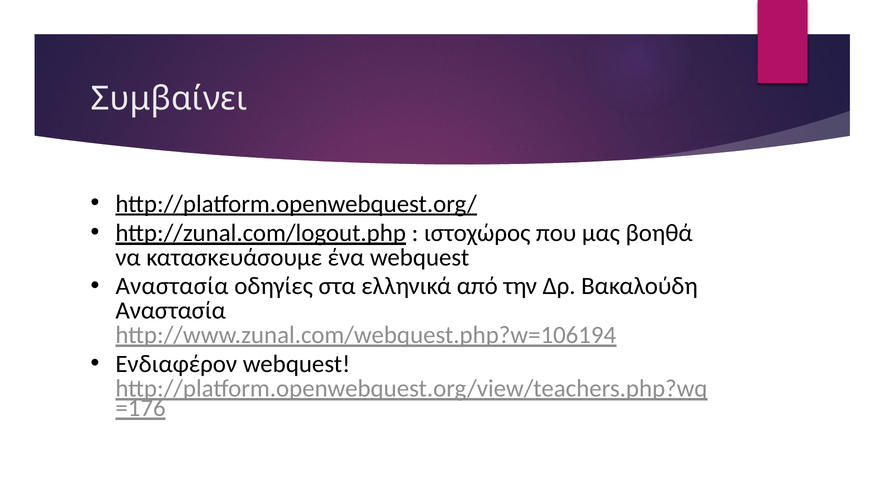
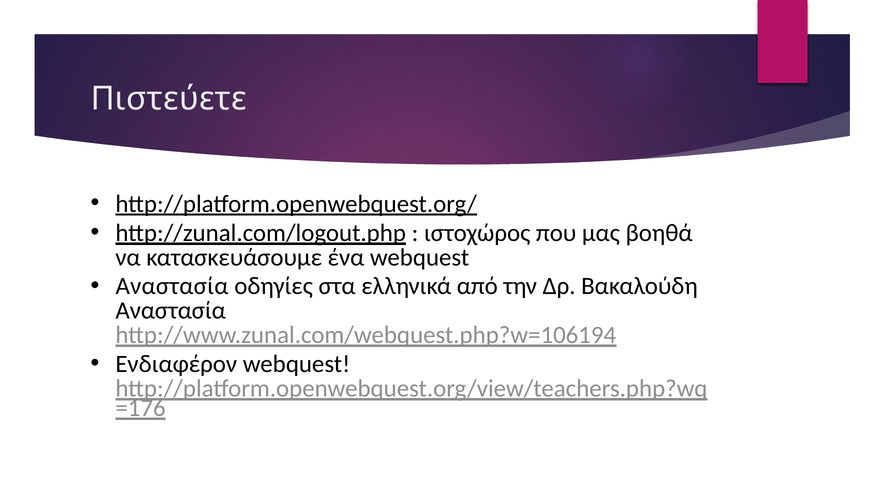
Συμβαίνει: Συμβαίνει -> Πιστεύετε
